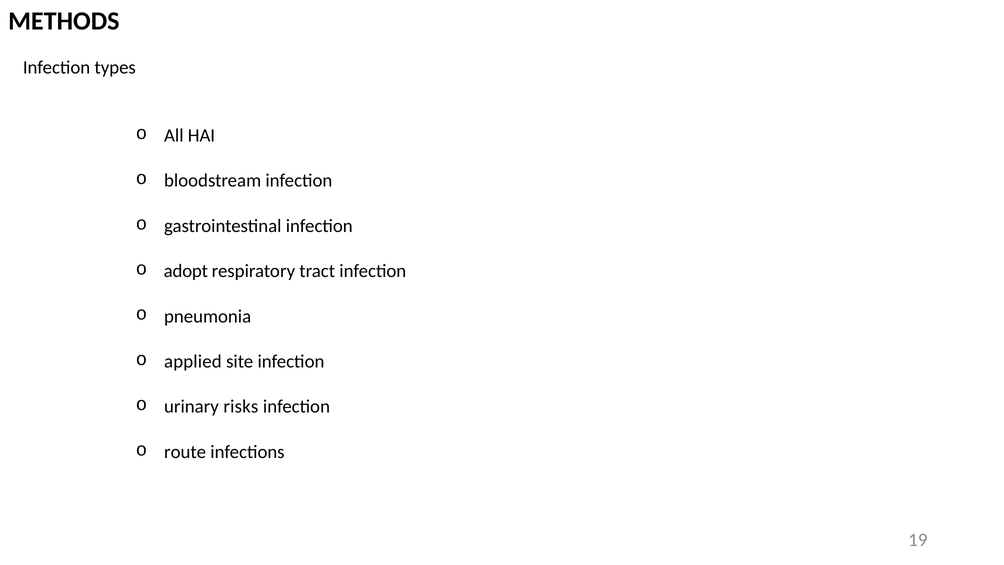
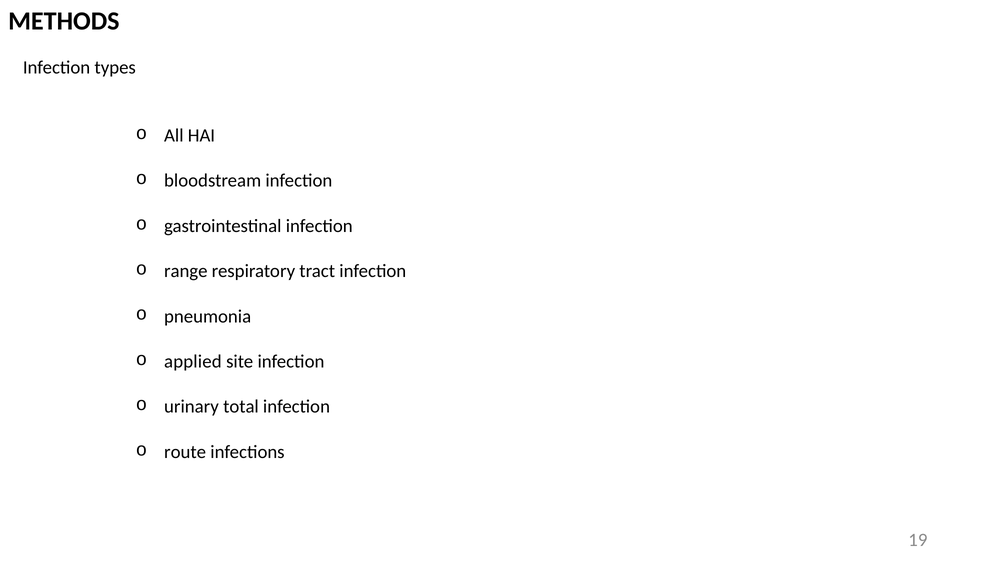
adopt: adopt -> range
risks: risks -> total
